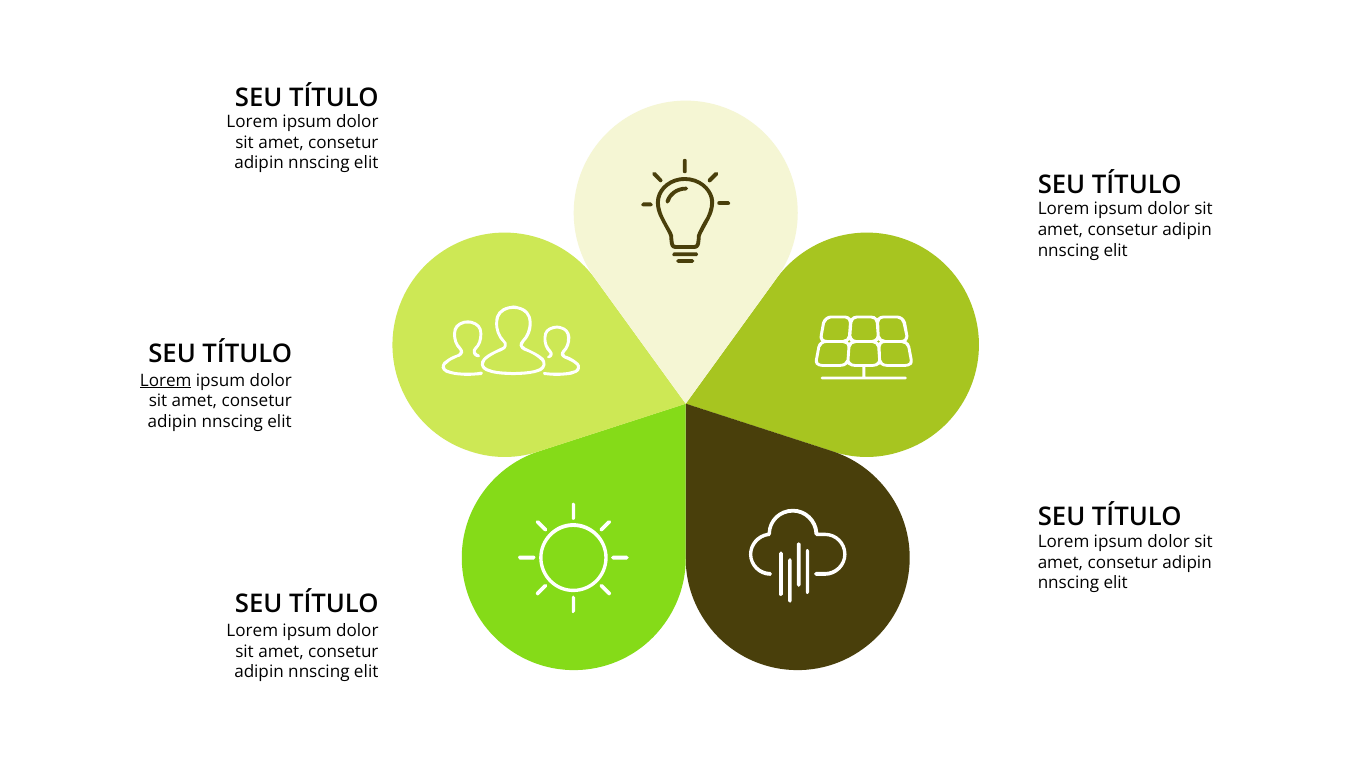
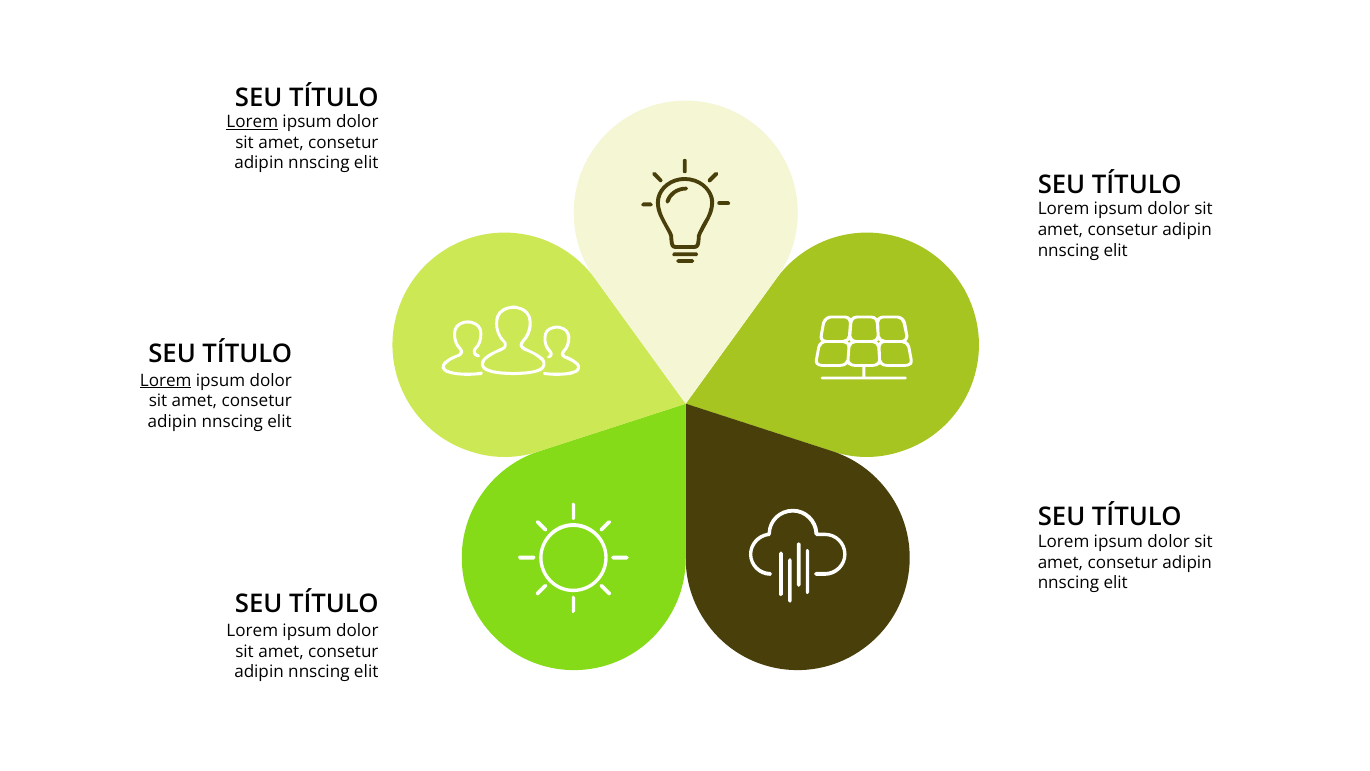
Lorem at (252, 122) underline: none -> present
